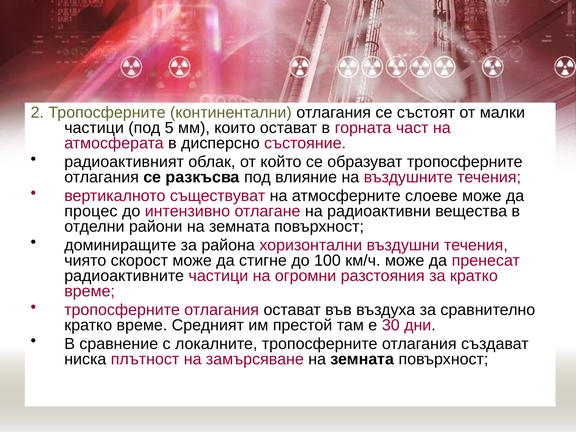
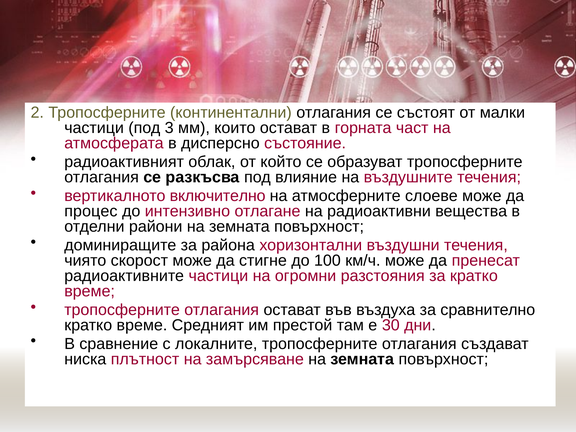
5: 5 -> 3
съществуват: съществуват -> включително
